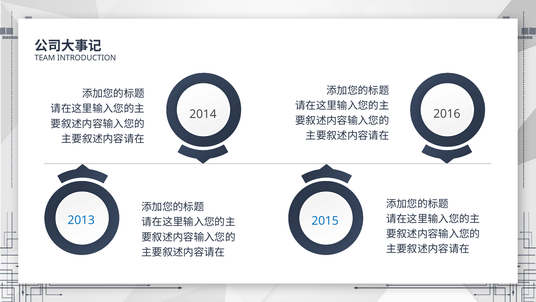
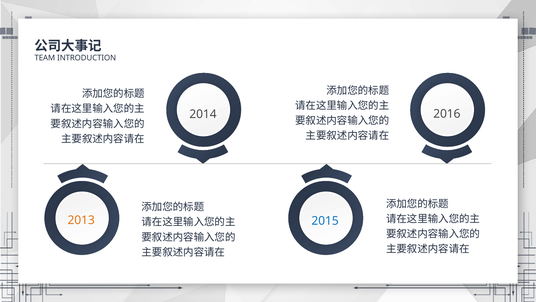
2013 colour: blue -> orange
